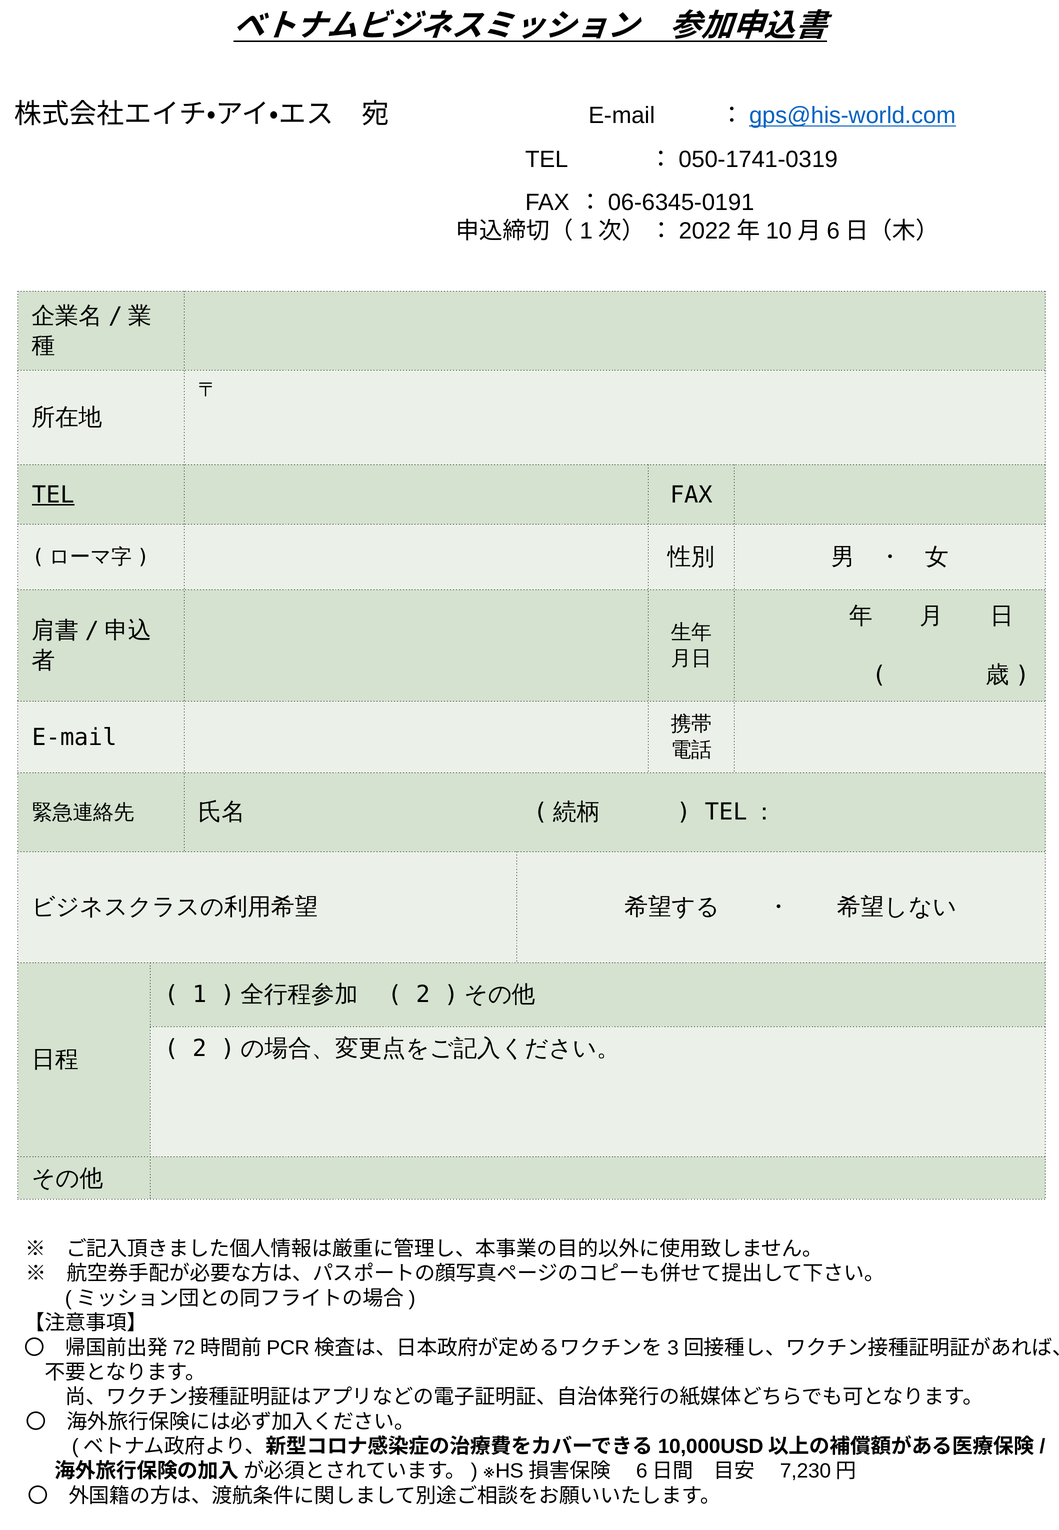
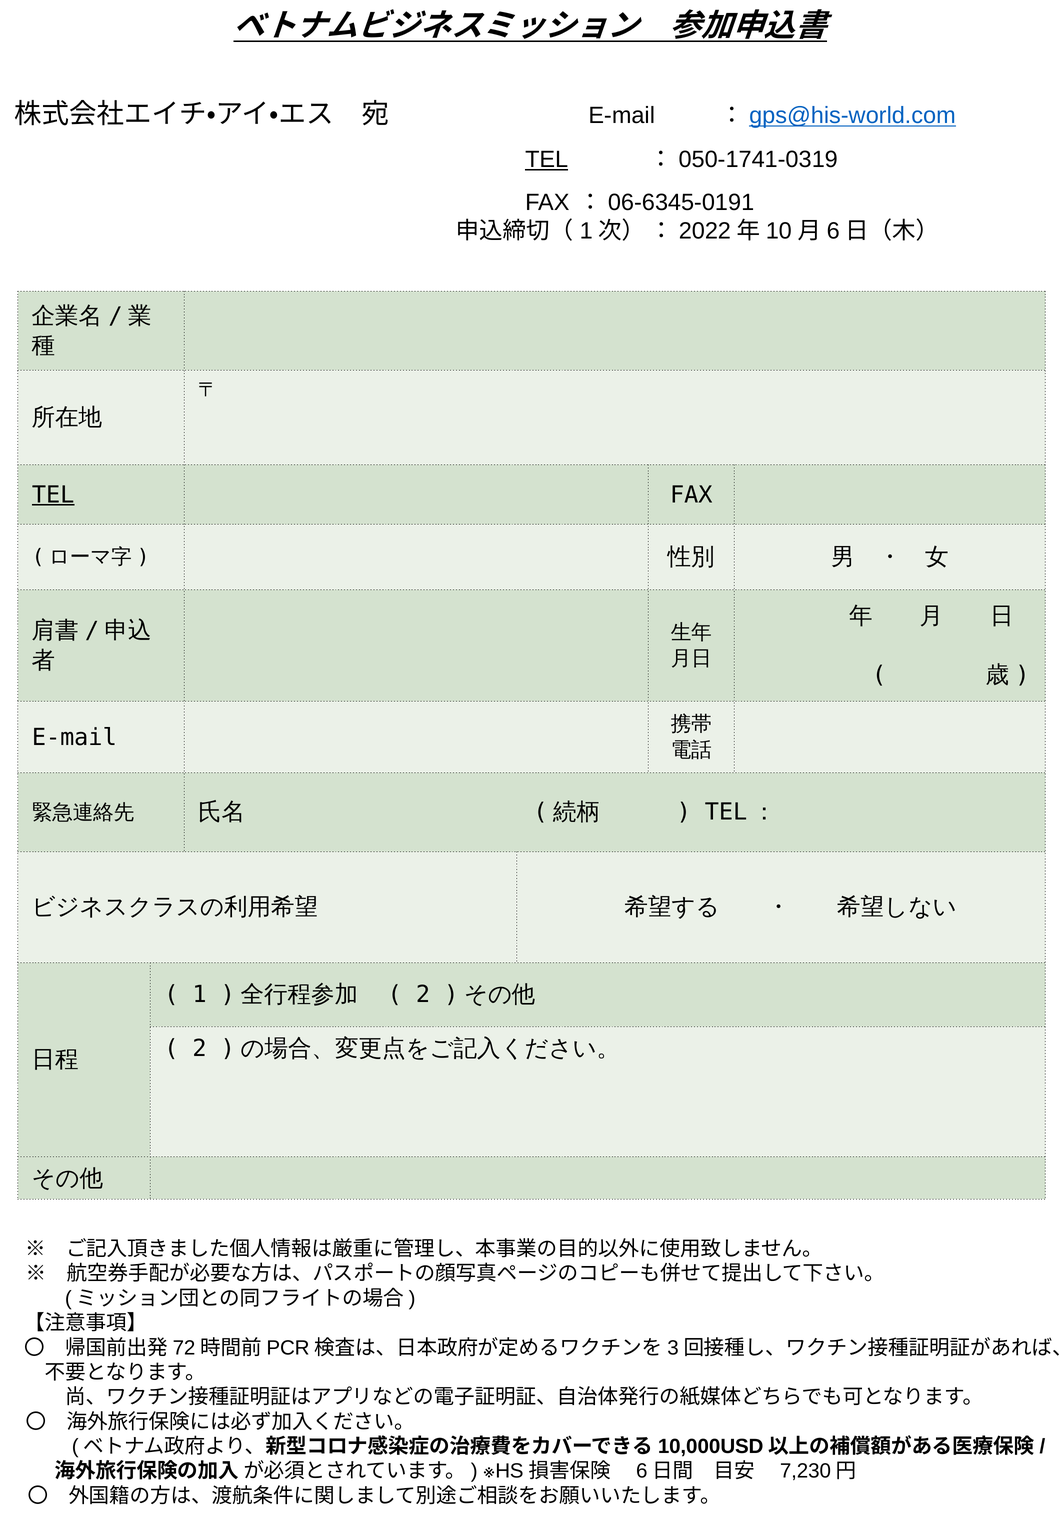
TEL at (547, 160) underline: none -> present
